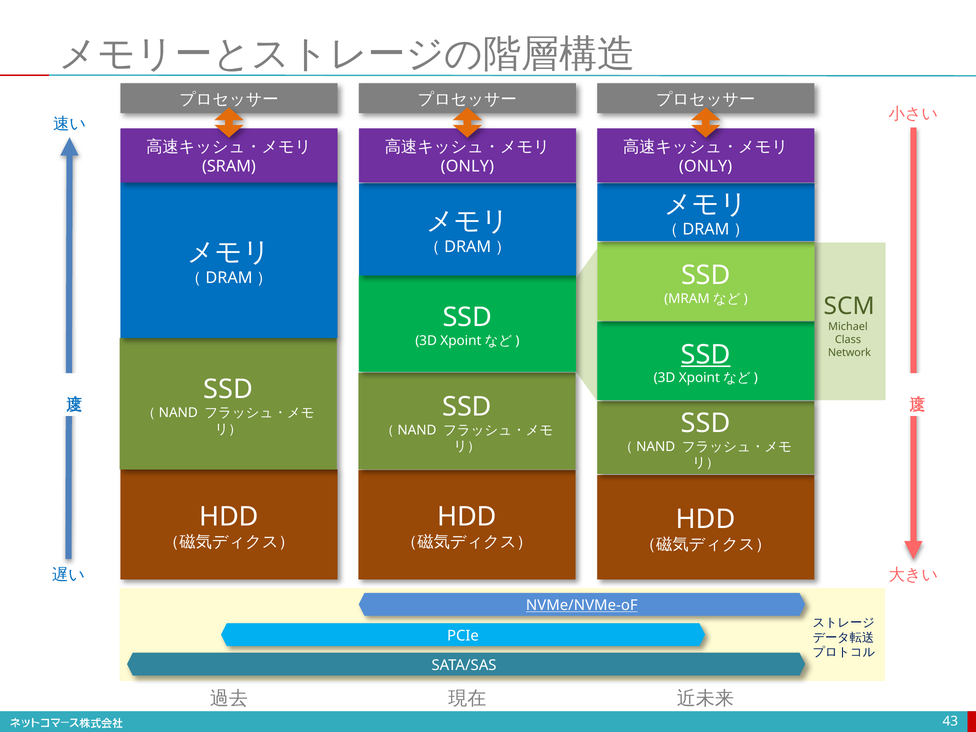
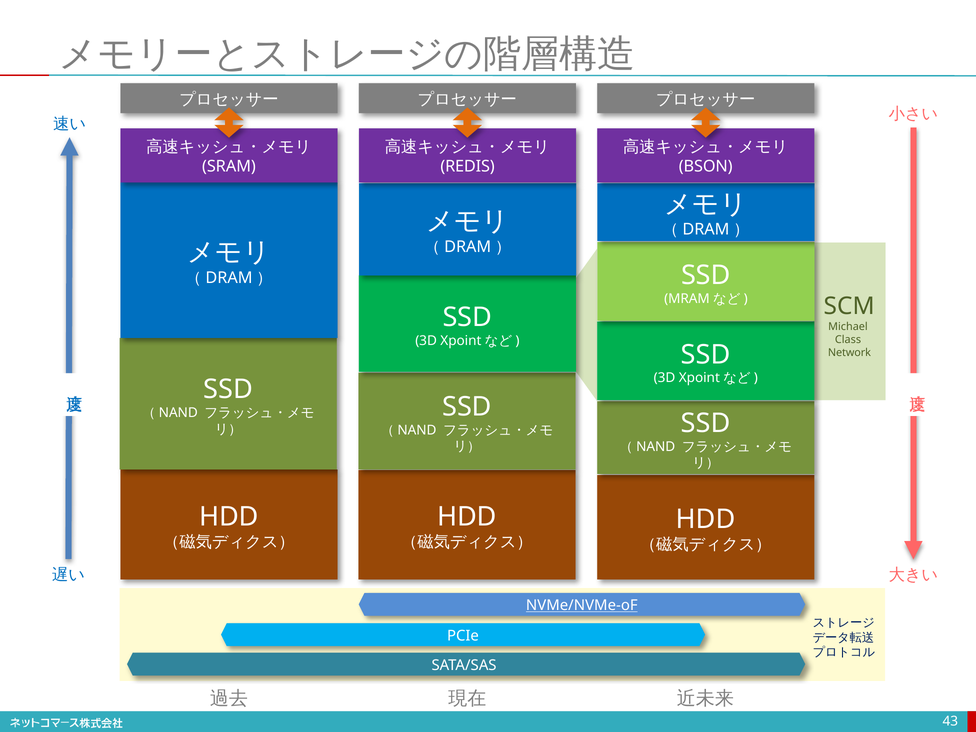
ONLY at (467, 166): ONLY -> REDIS
ONLY at (706, 166): ONLY -> BSON
SSD at (706, 355) underline: present -> none
